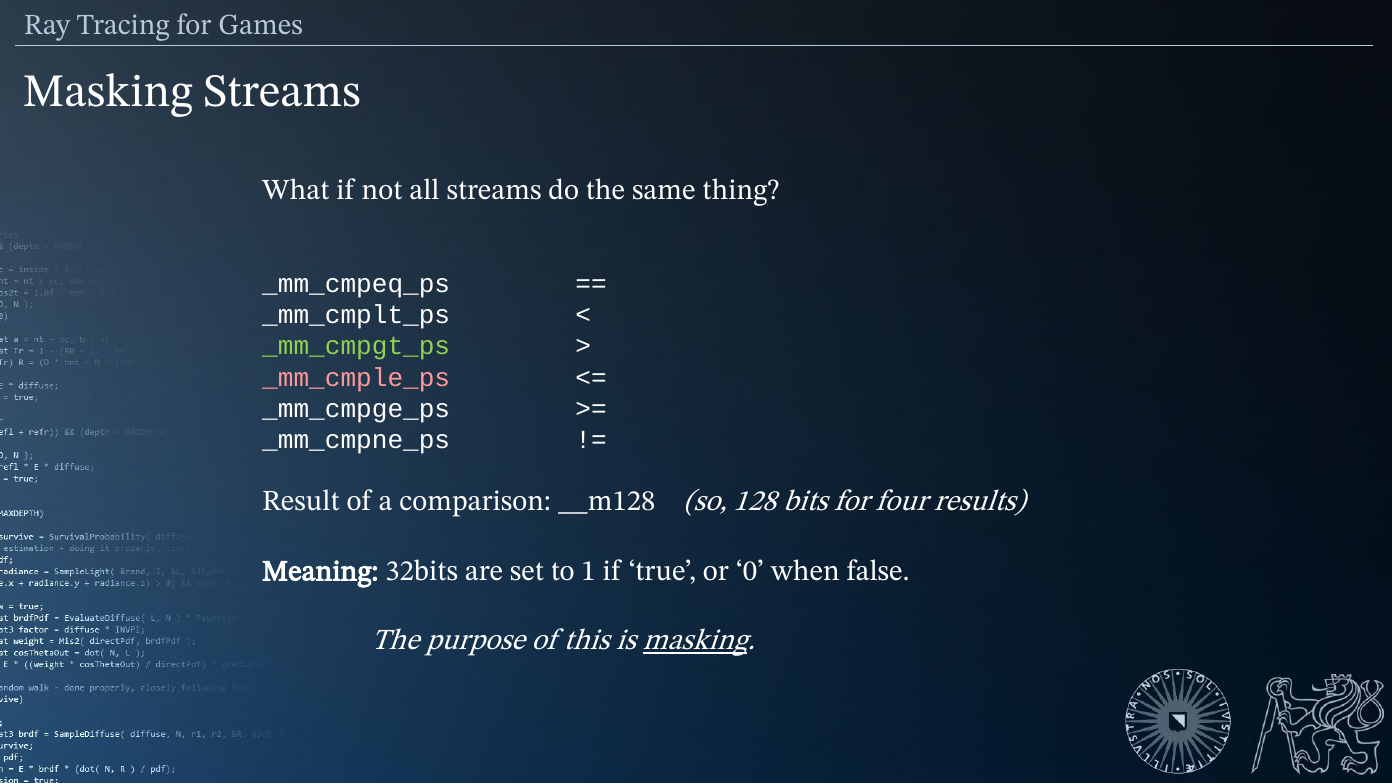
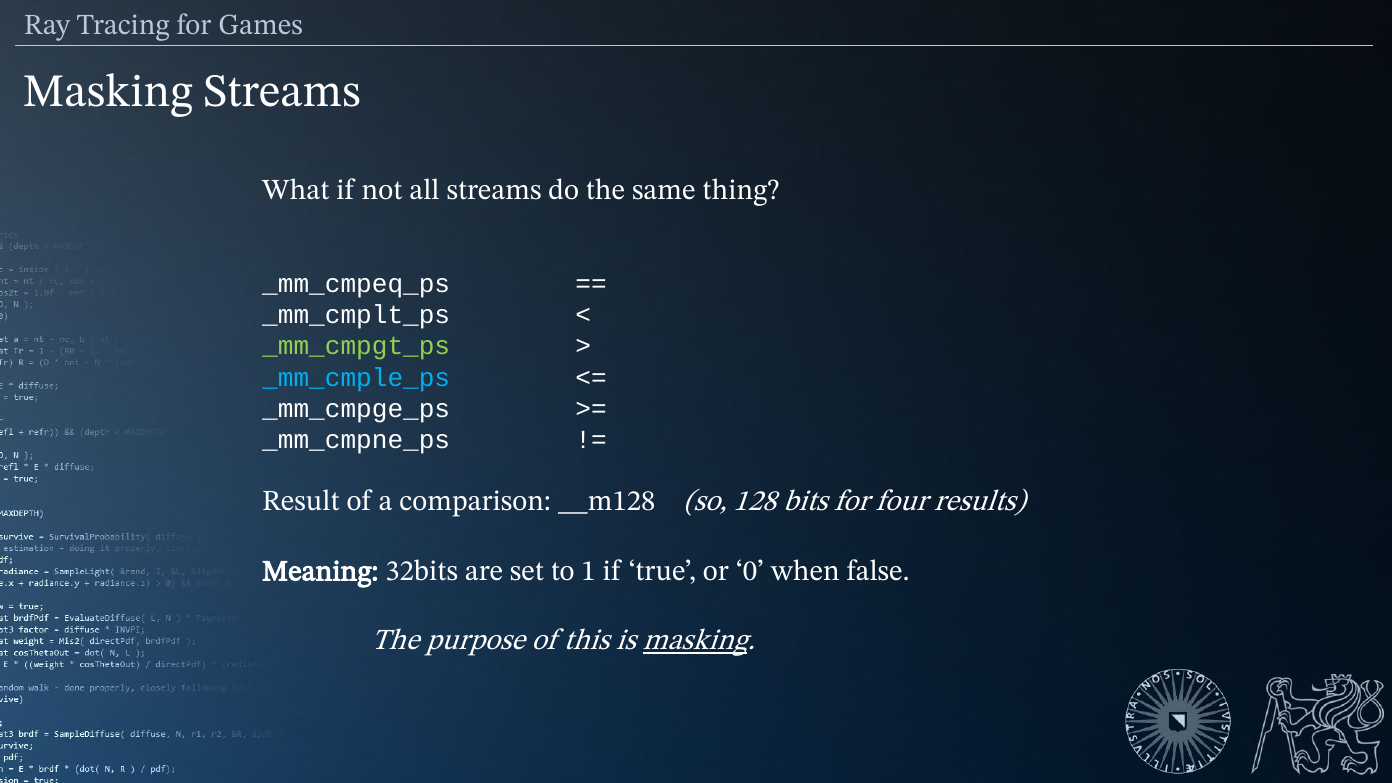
_mm_cmple_ps colour: pink -> light blue
